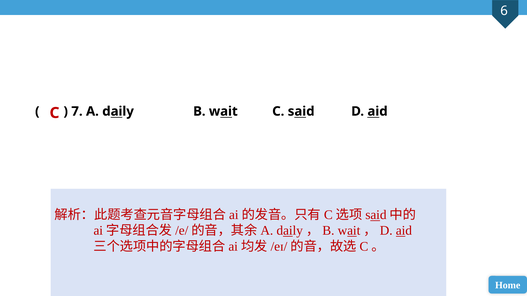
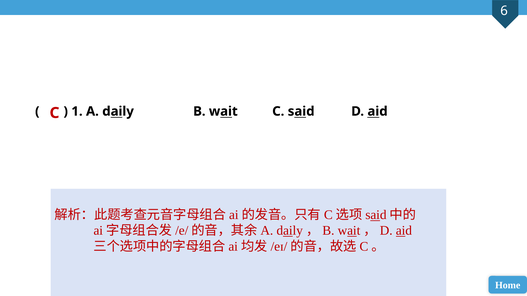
7: 7 -> 1
